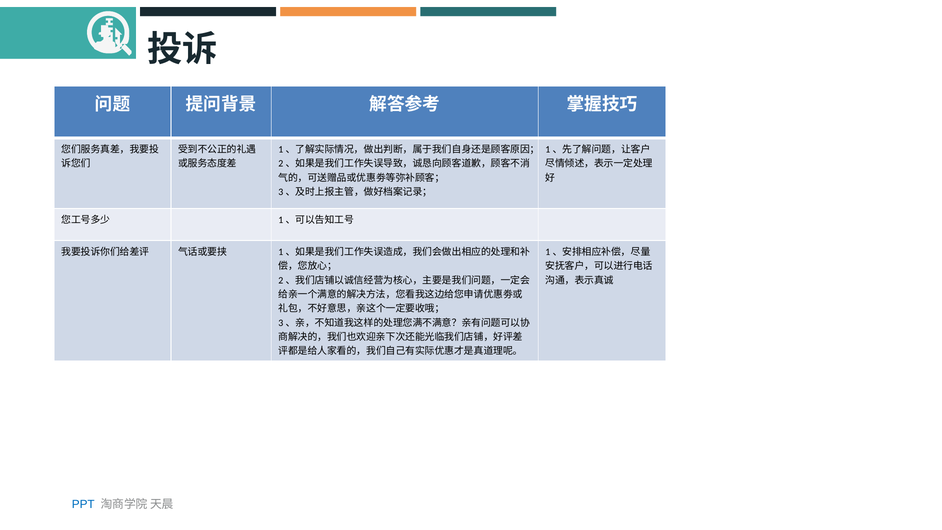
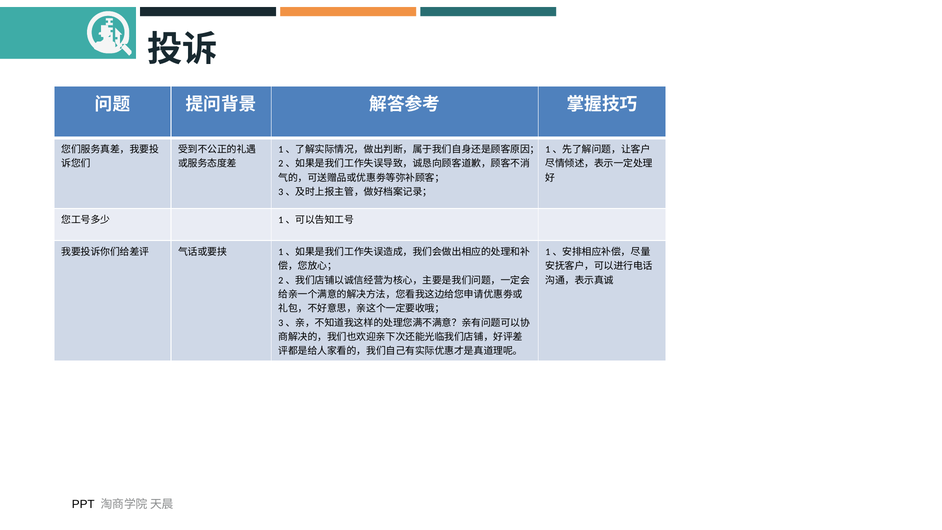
PPT colour: blue -> black
